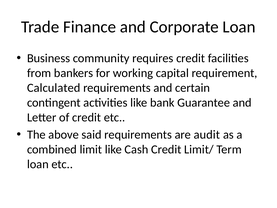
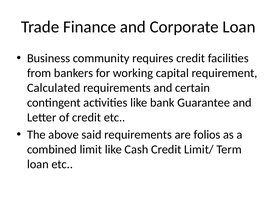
audit: audit -> folios
